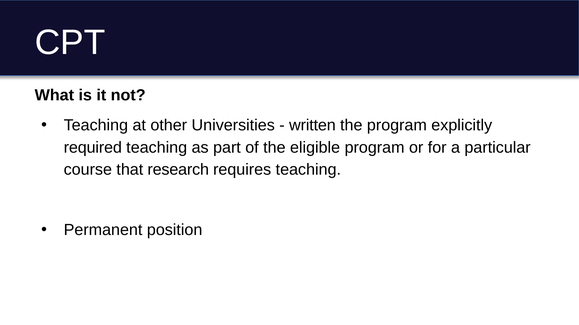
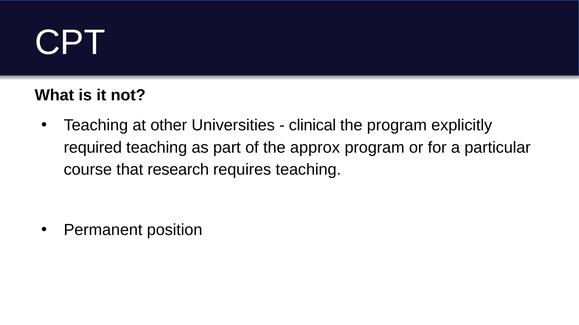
written: written -> clinical
eligible: eligible -> approx
